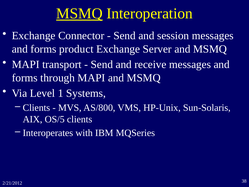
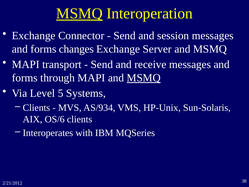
product: product -> changes
MSMQ at (144, 78) underline: none -> present
1: 1 -> 5
AS/800: AS/800 -> AS/934
OS/5: OS/5 -> OS/6
